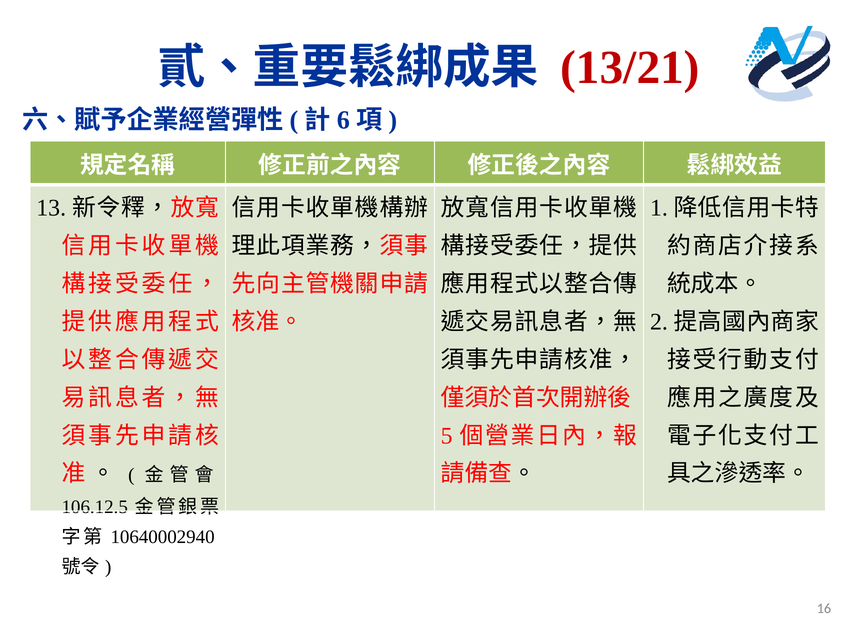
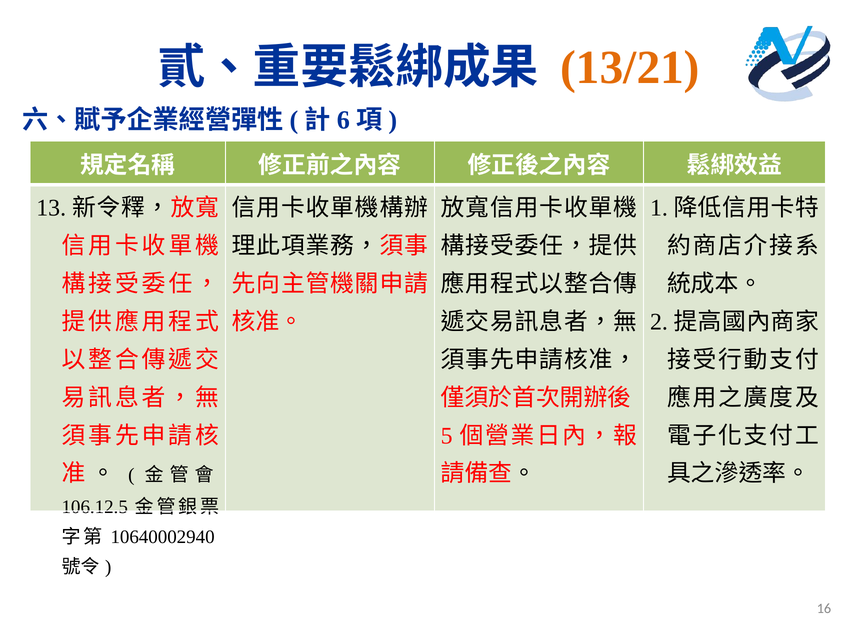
13/21 colour: red -> orange
